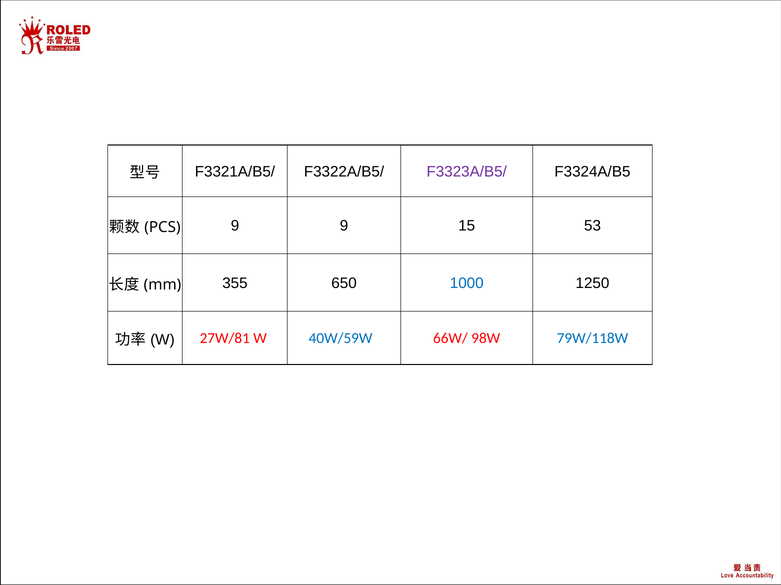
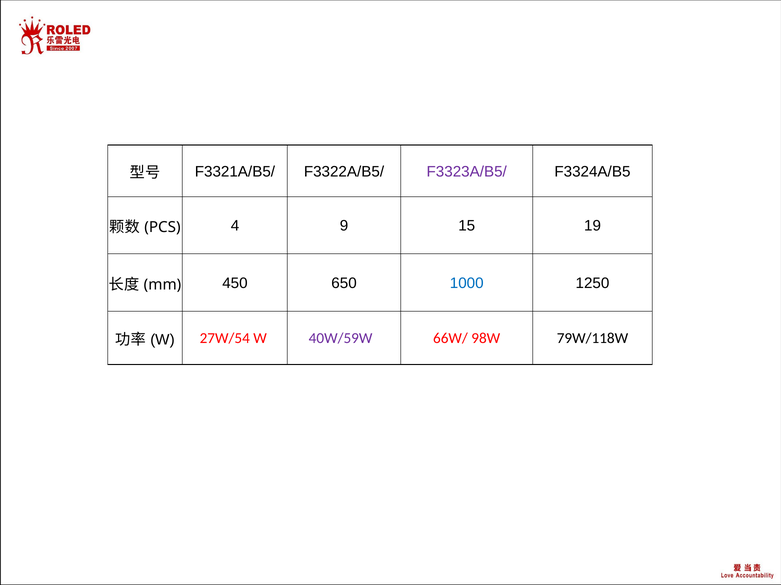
9 at (235, 226): 9 -> 4
53: 53 -> 19
355: 355 -> 450
27W/81: 27W/81 -> 27W/54
40W/59W colour: blue -> purple
79W/118W colour: blue -> black
